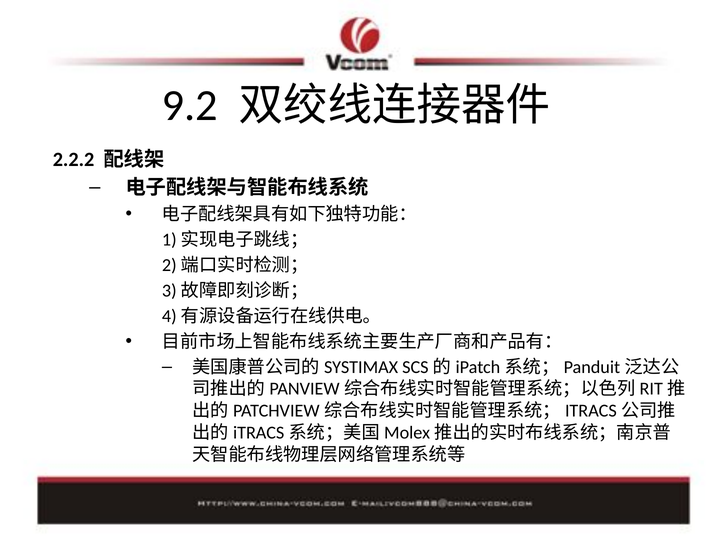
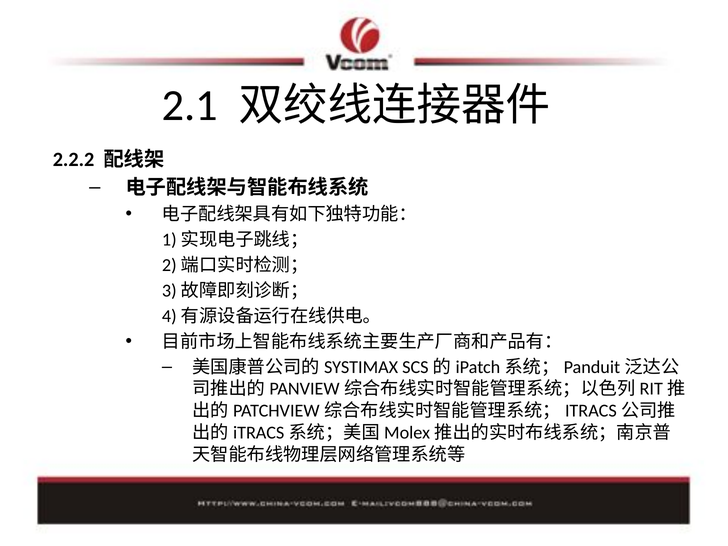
9.2: 9.2 -> 2.1
